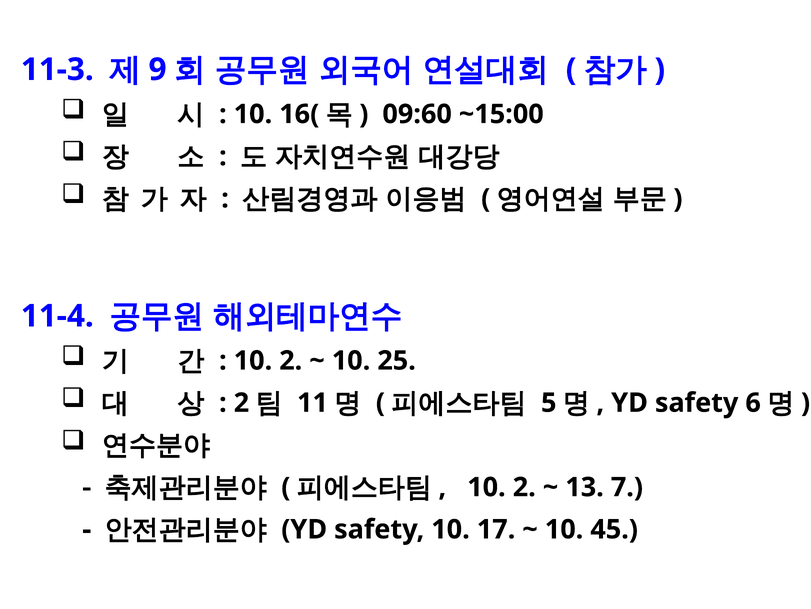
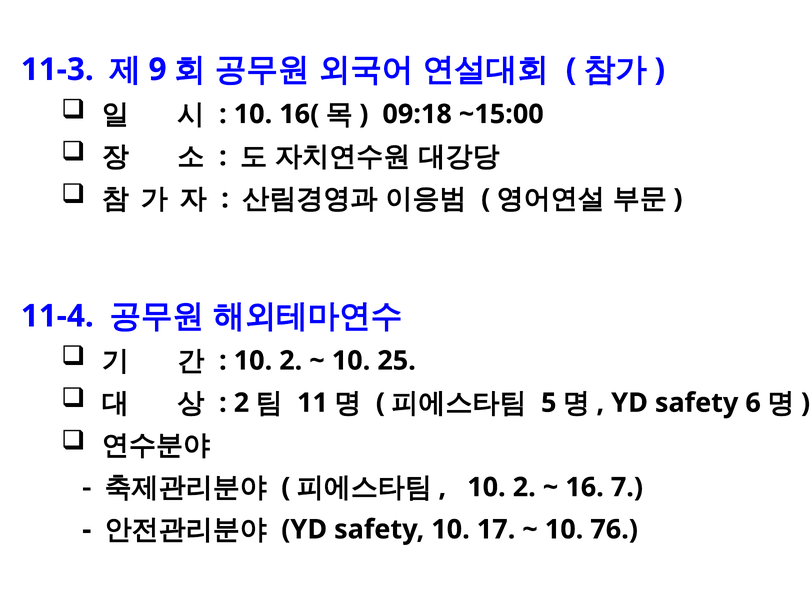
09:60: 09:60 -> 09:18
13: 13 -> 16
45: 45 -> 76
